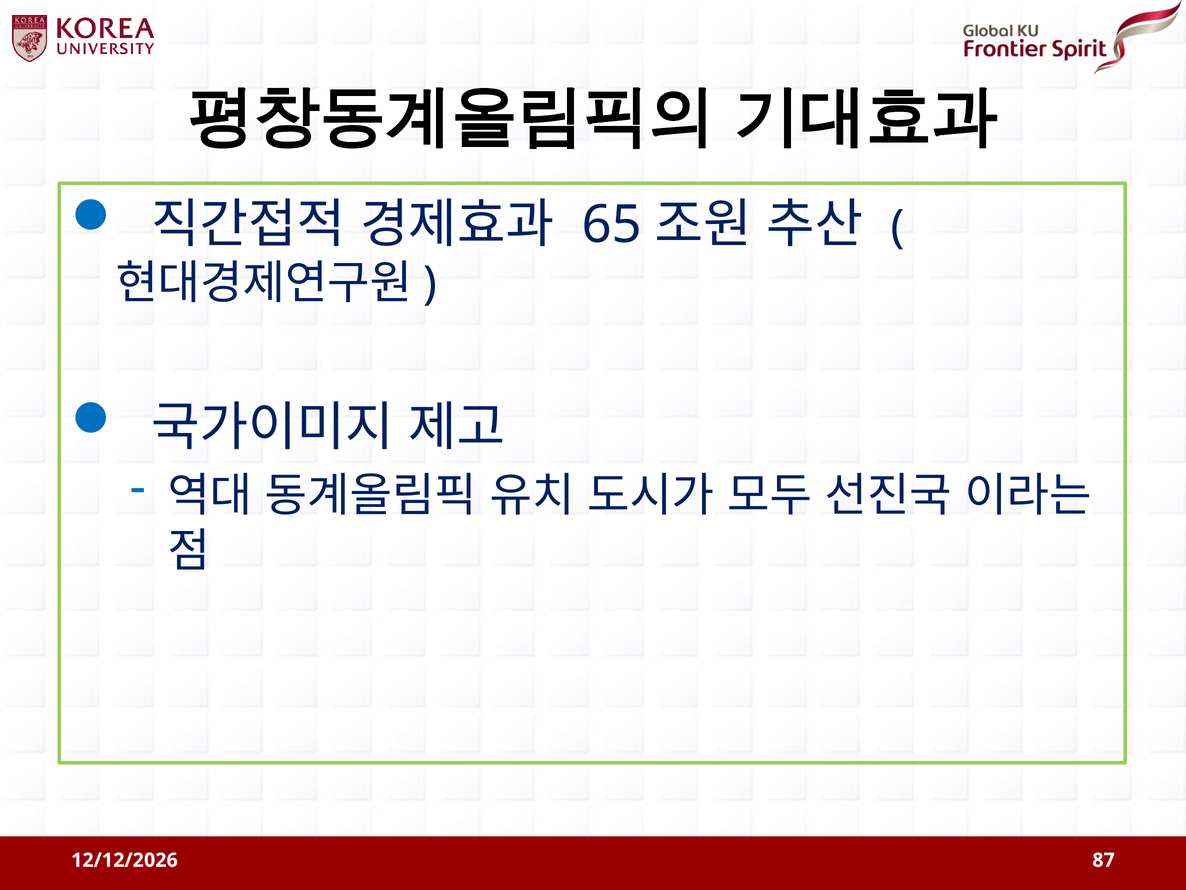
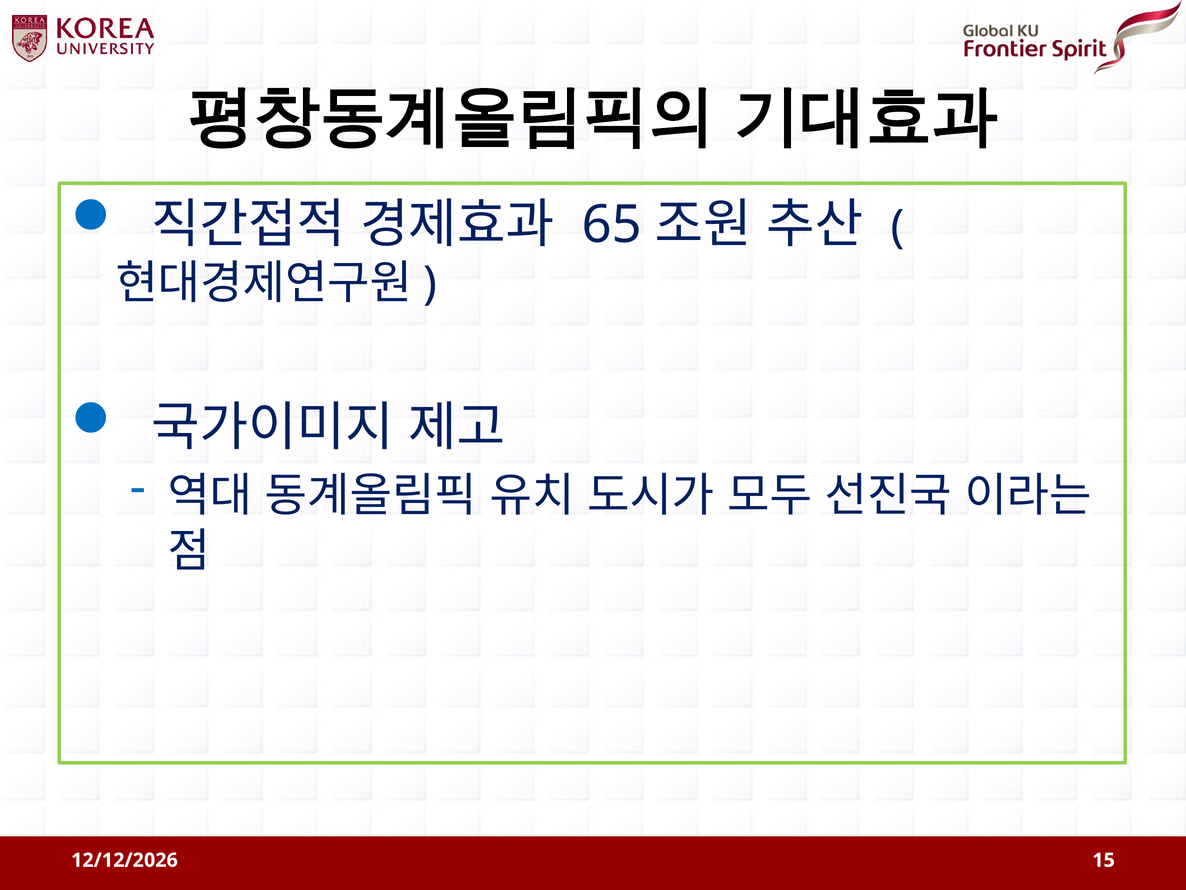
87: 87 -> 15
